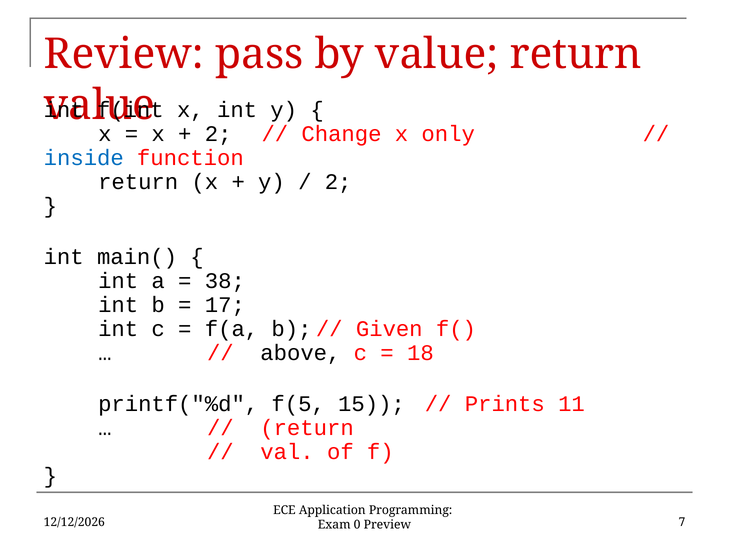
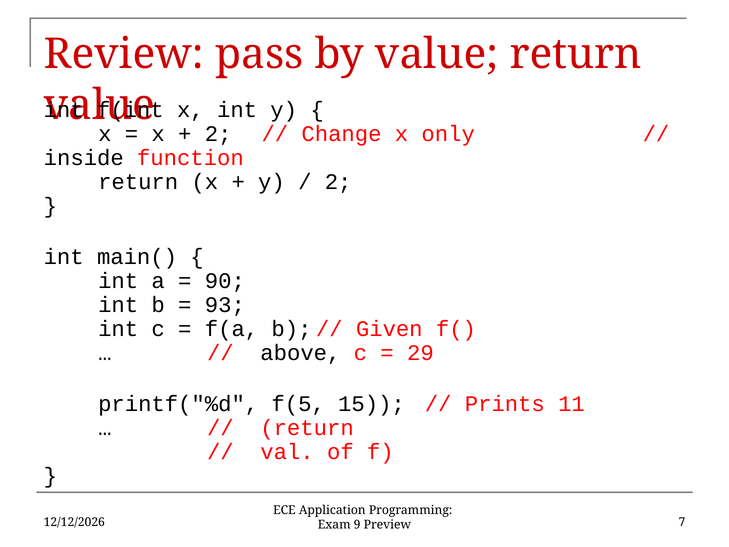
inside colour: blue -> black
38: 38 -> 90
17: 17 -> 93
18: 18 -> 29
0: 0 -> 9
